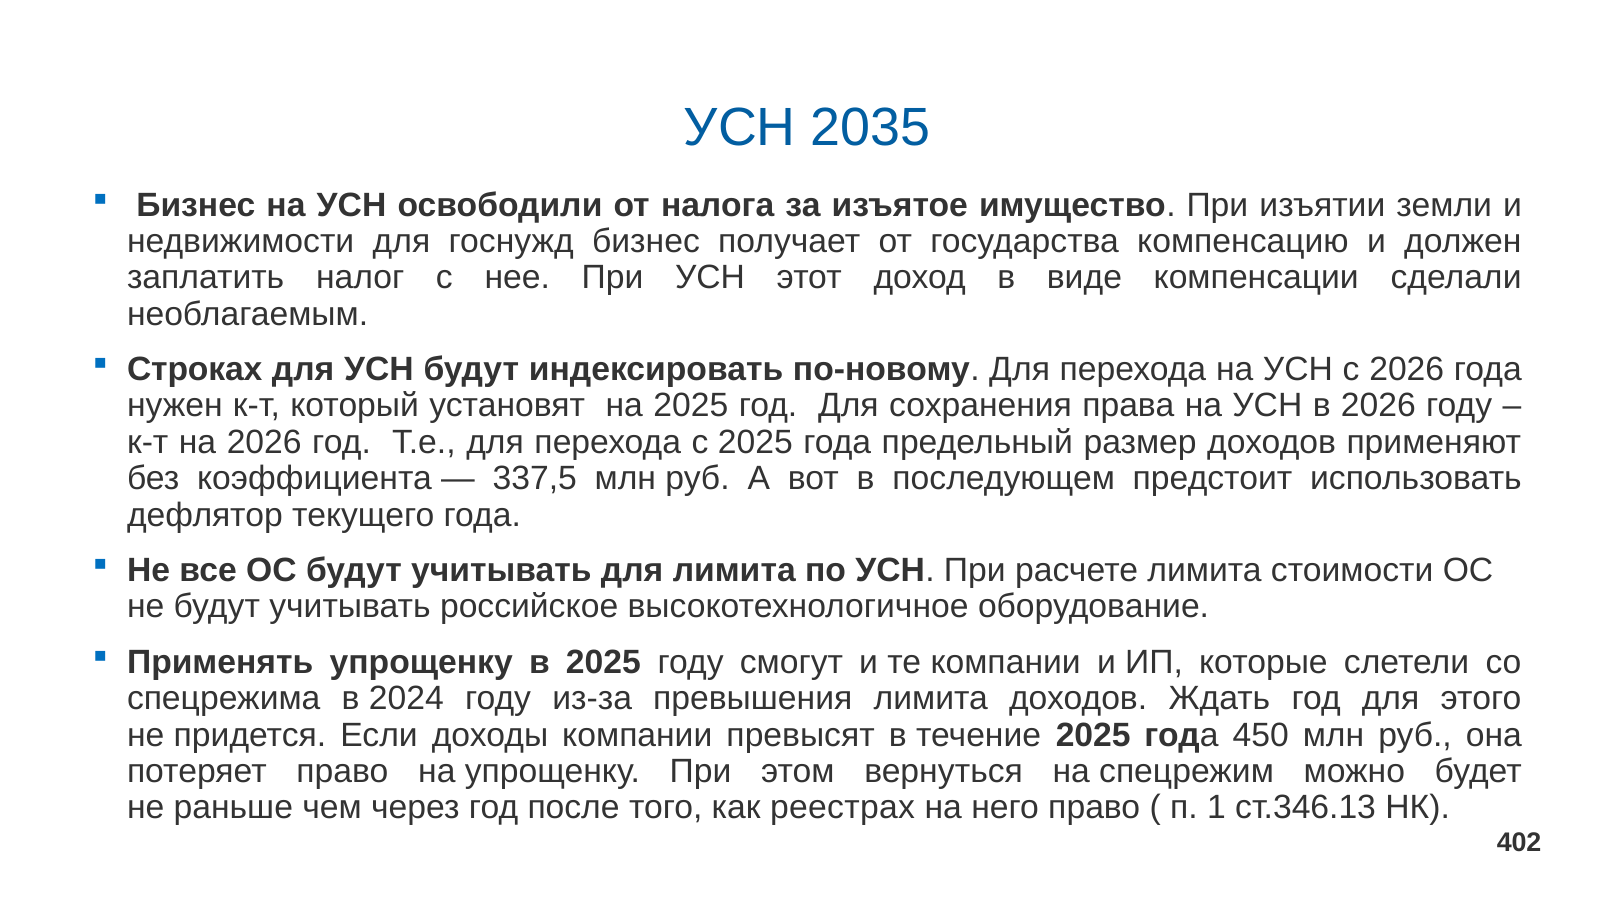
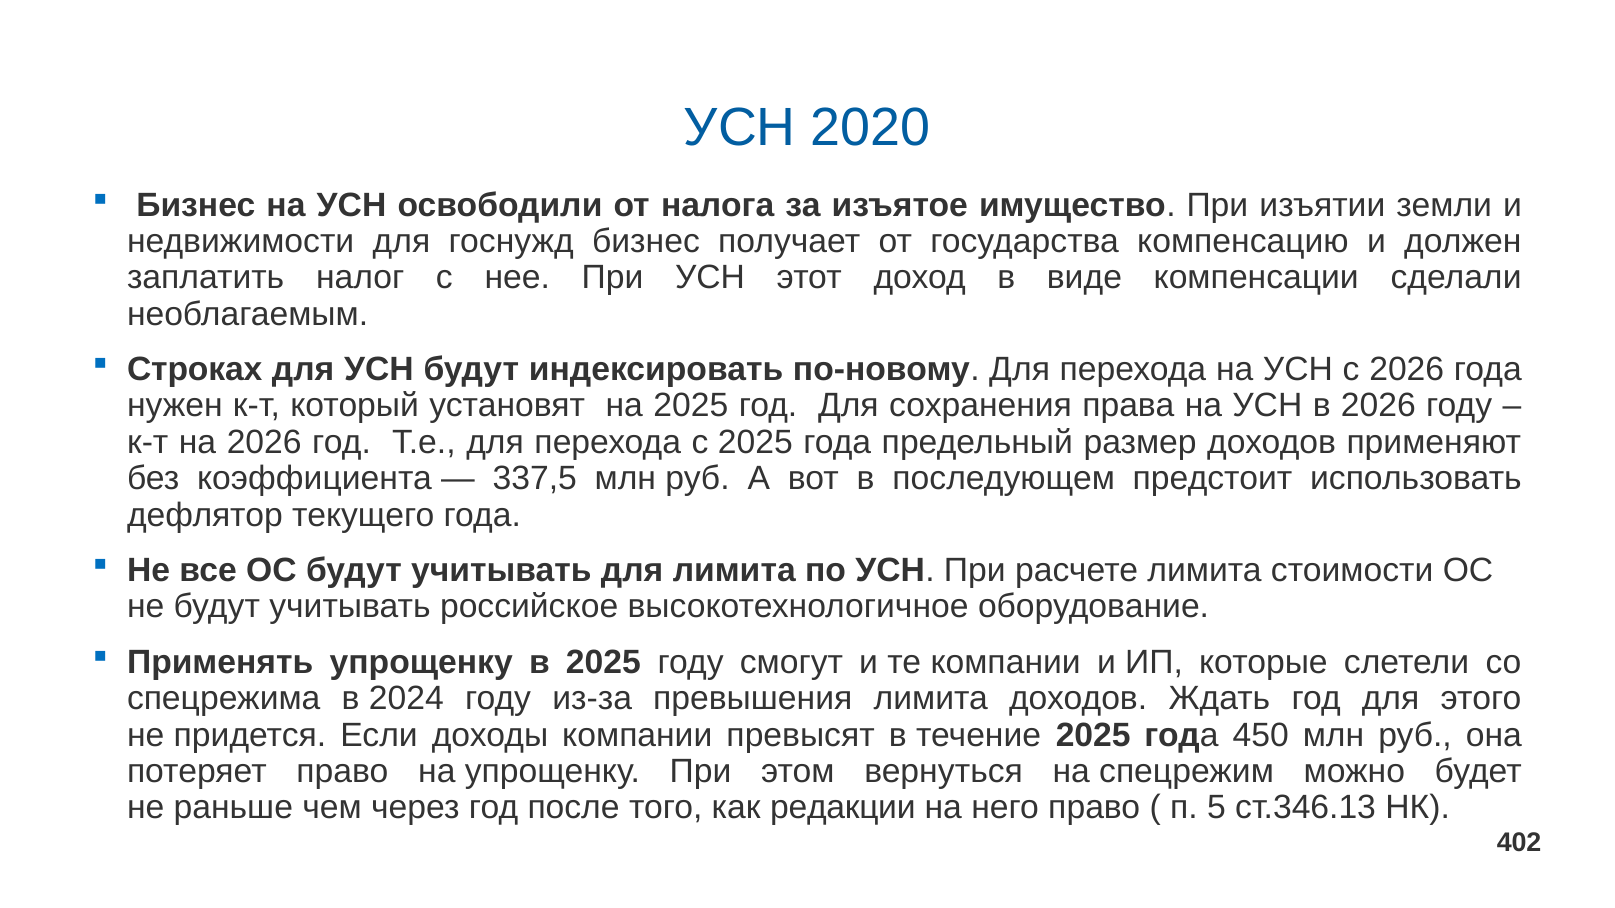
2035: 2035 -> 2020
реестрах: реестрах -> редакции
1: 1 -> 5
